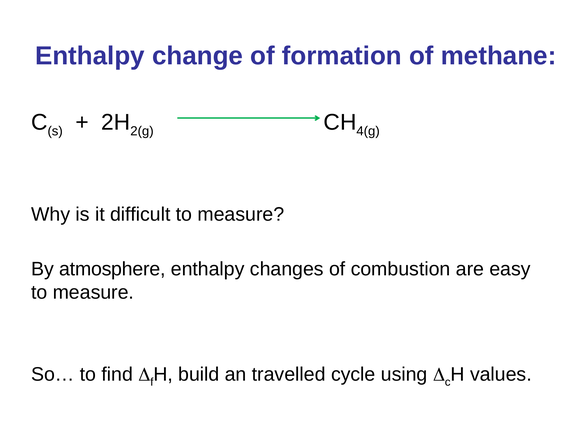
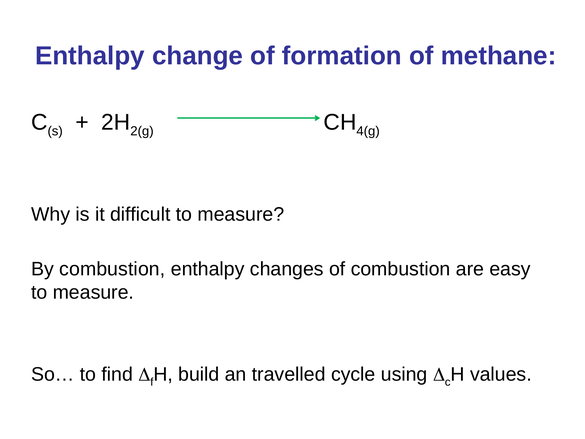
By atmosphere: atmosphere -> combustion
